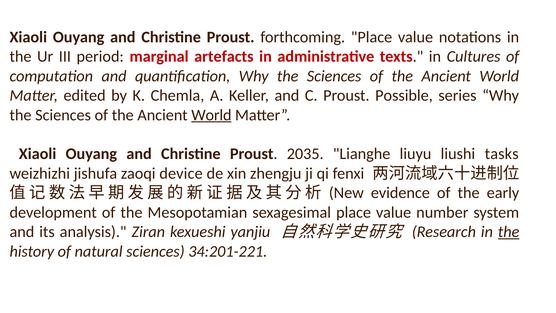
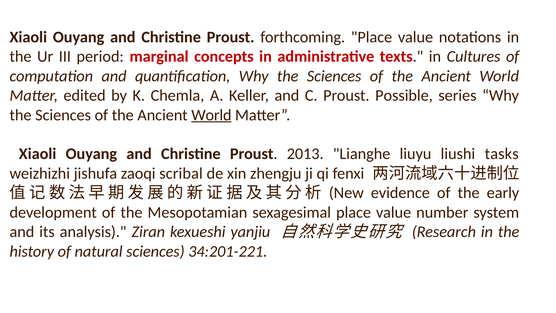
artefacts: artefacts -> concepts
2035: 2035 -> 2013
device: device -> scribal
the at (509, 232) underline: present -> none
